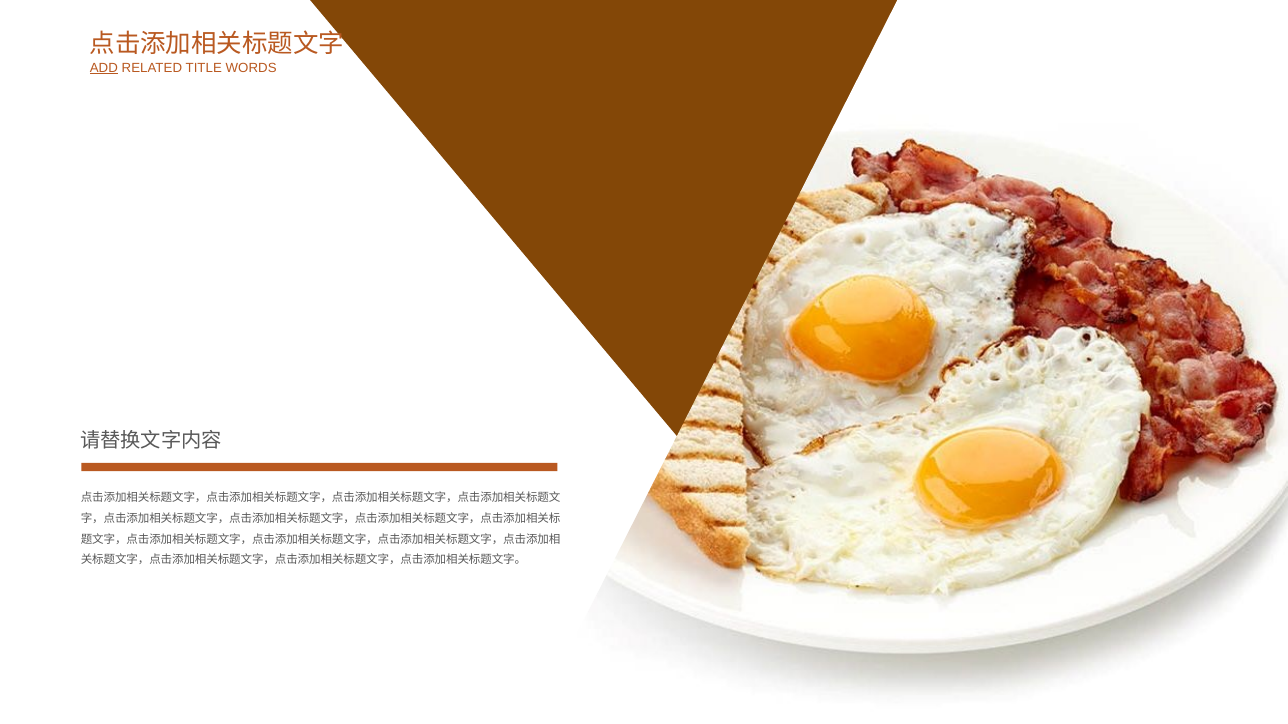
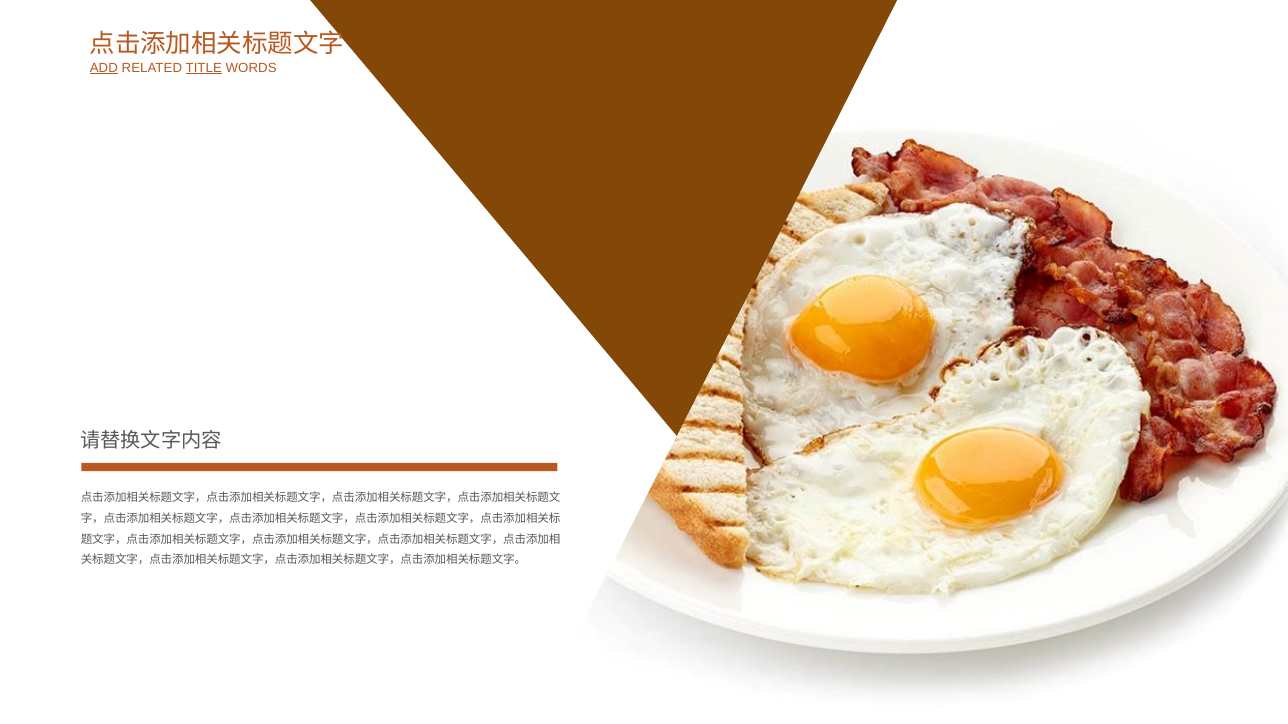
TITLE underline: none -> present
